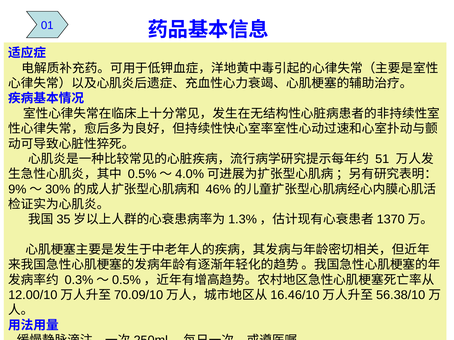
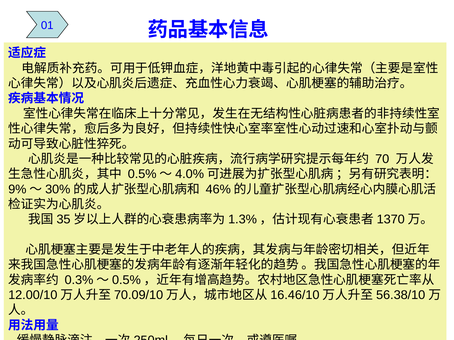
51: 51 -> 70
